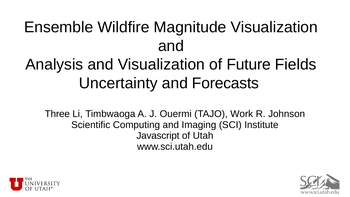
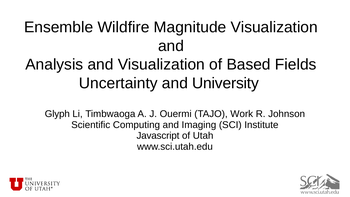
Future: Future -> Based
Forecasts: Forecasts -> University
Three: Three -> Glyph
